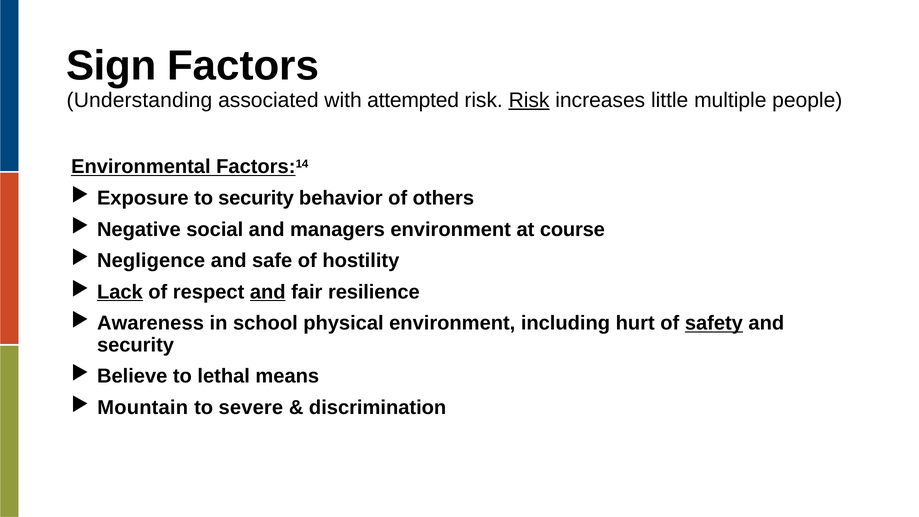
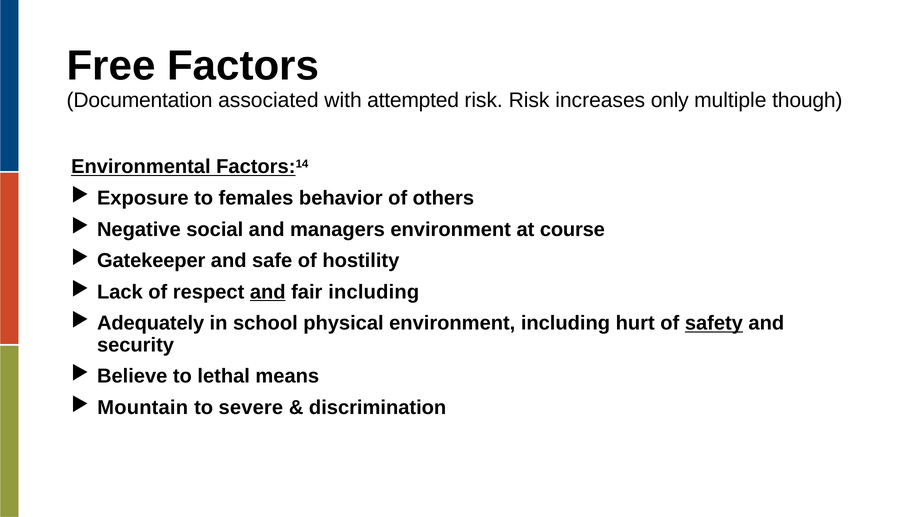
Sign: Sign -> Free
Understanding: Understanding -> Documentation
Risk at (529, 100) underline: present -> none
little: little -> only
people: people -> though
to security: security -> females
Negligence: Negligence -> Gatekeeper
Lack underline: present -> none
fair resilience: resilience -> including
Awareness: Awareness -> Adequately
